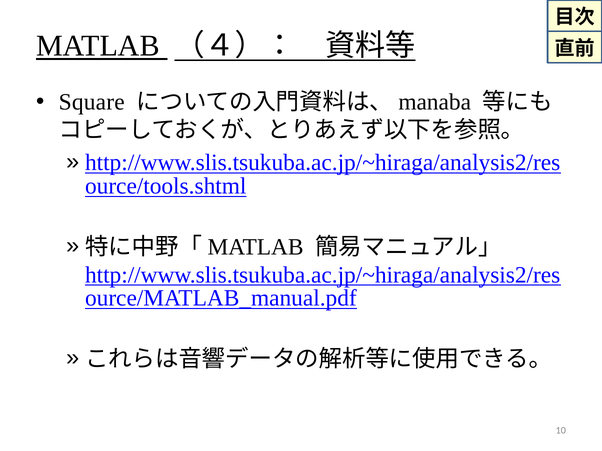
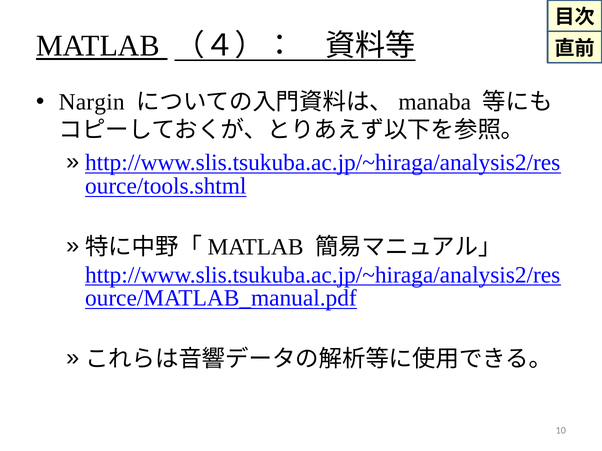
Square: Square -> Nargin
